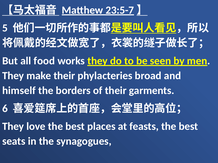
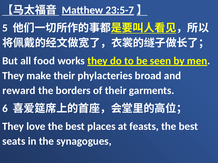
himself: himself -> reward
